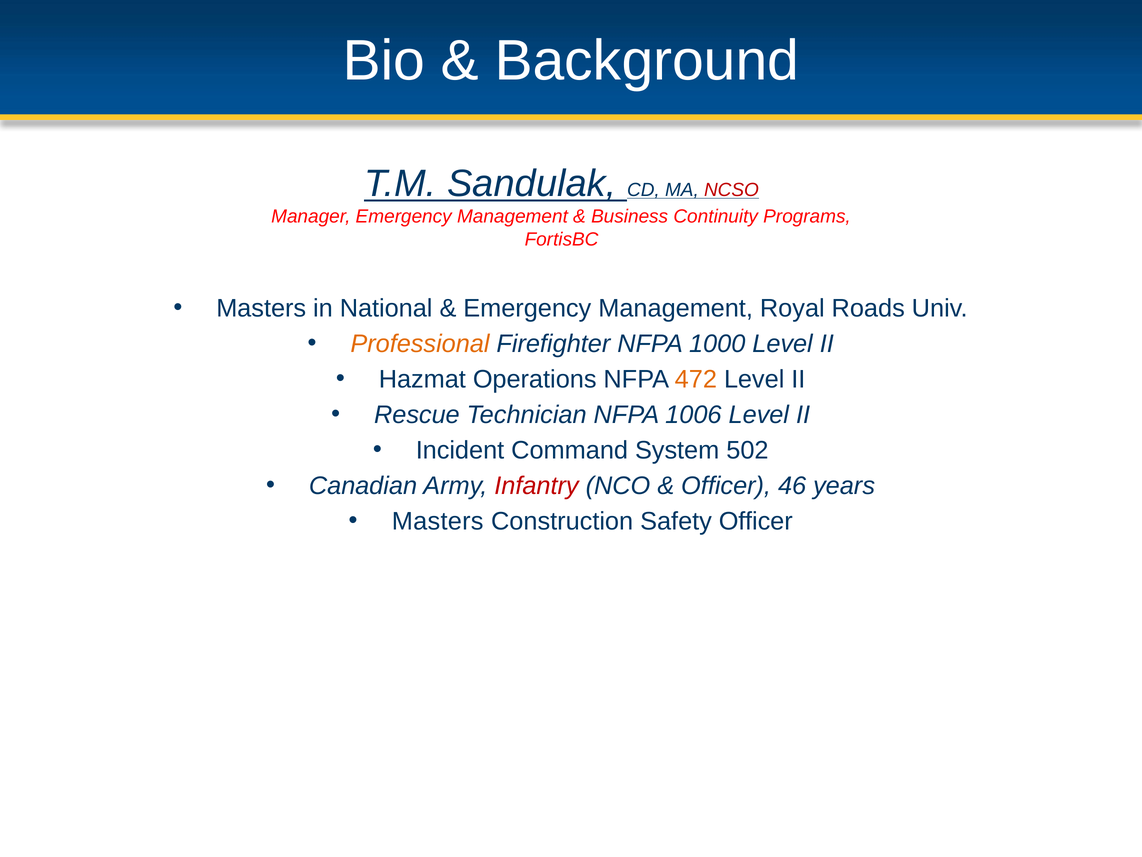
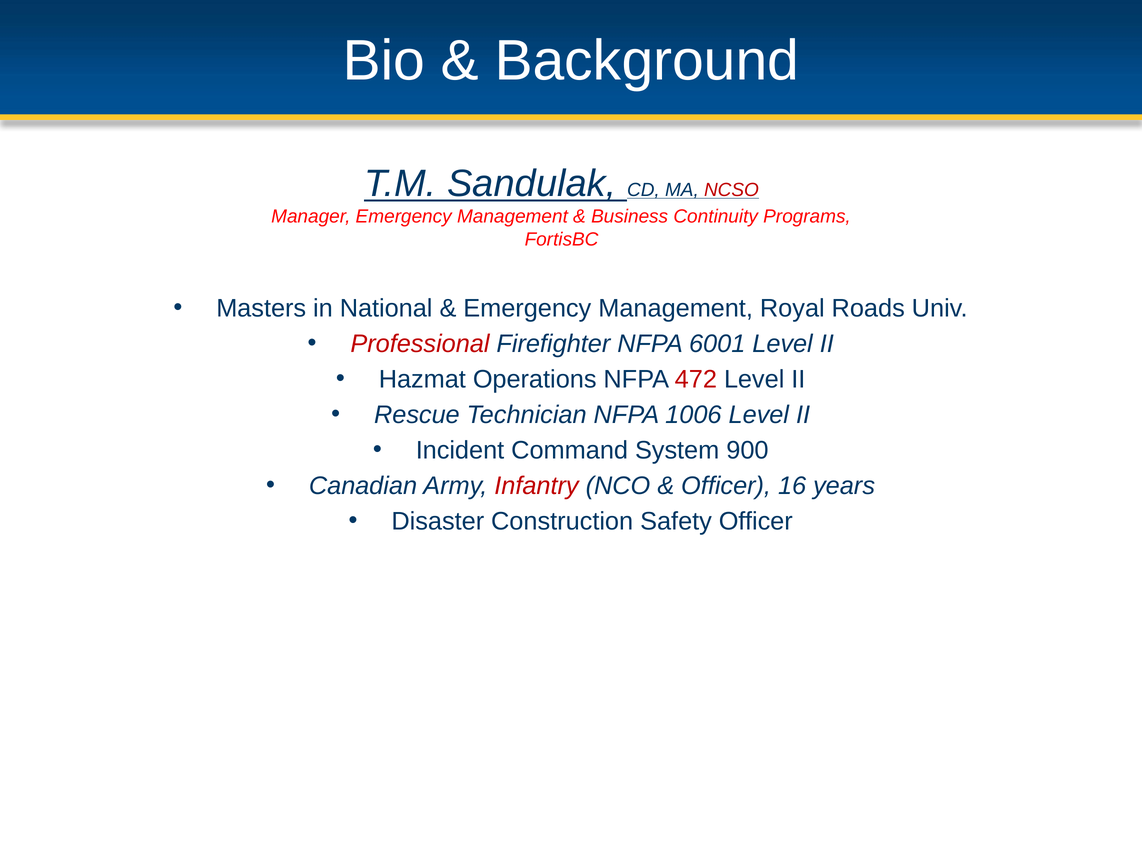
Professional colour: orange -> red
1000: 1000 -> 6001
472 colour: orange -> red
502: 502 -> 900
46: 46 -> 16
Masters at (438, 521): Masters -> Disaster
